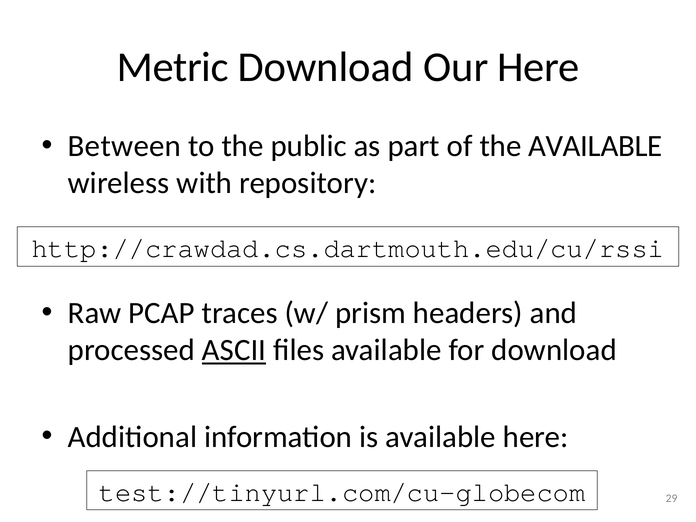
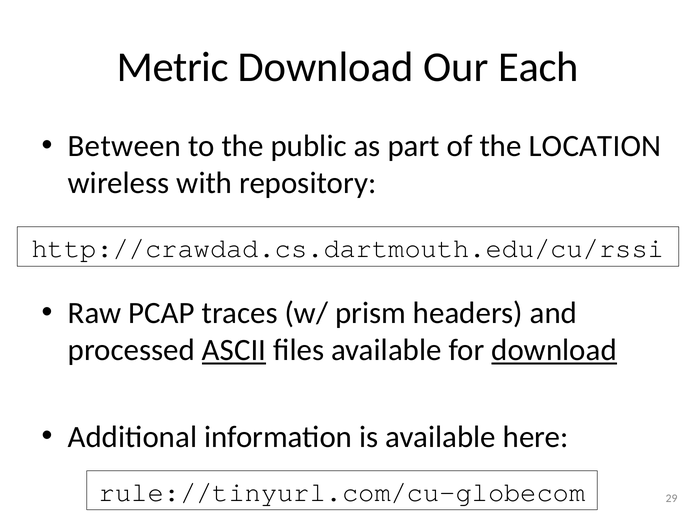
Our Here: Here -> Each
the AVAILABLE: AVAILABLE -> LOCATION
download at (554, 350) underline: none -> present
test://tinyurl.com/cu-globecom: test://tinyurl.com/cu-globecom -> rule://tinyurl.com/cu-globecom
